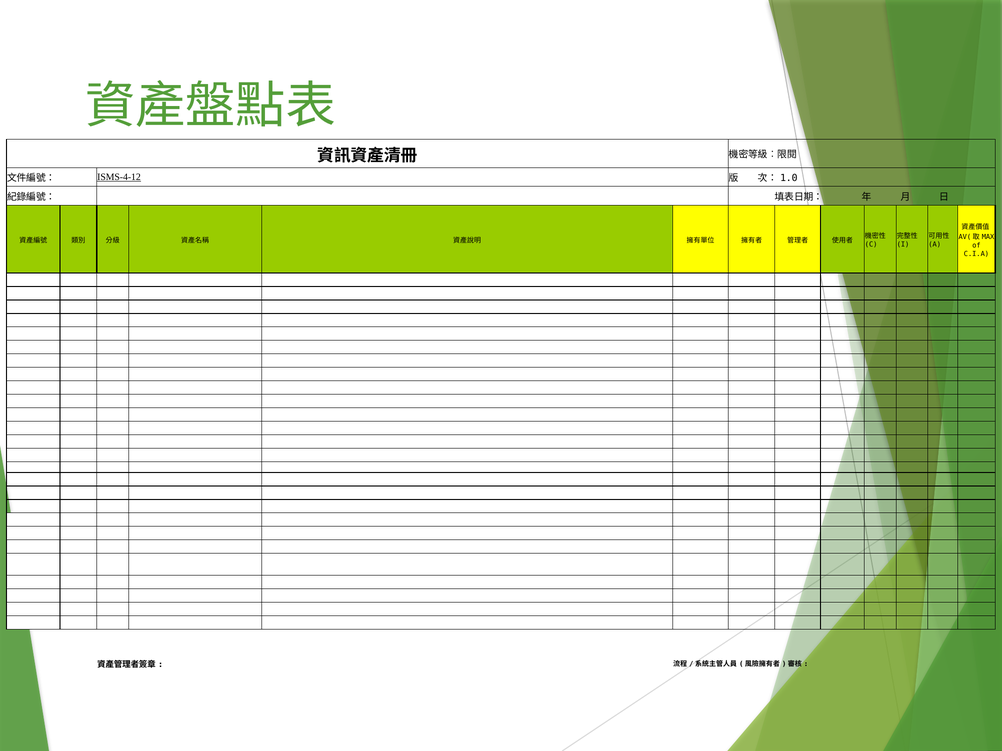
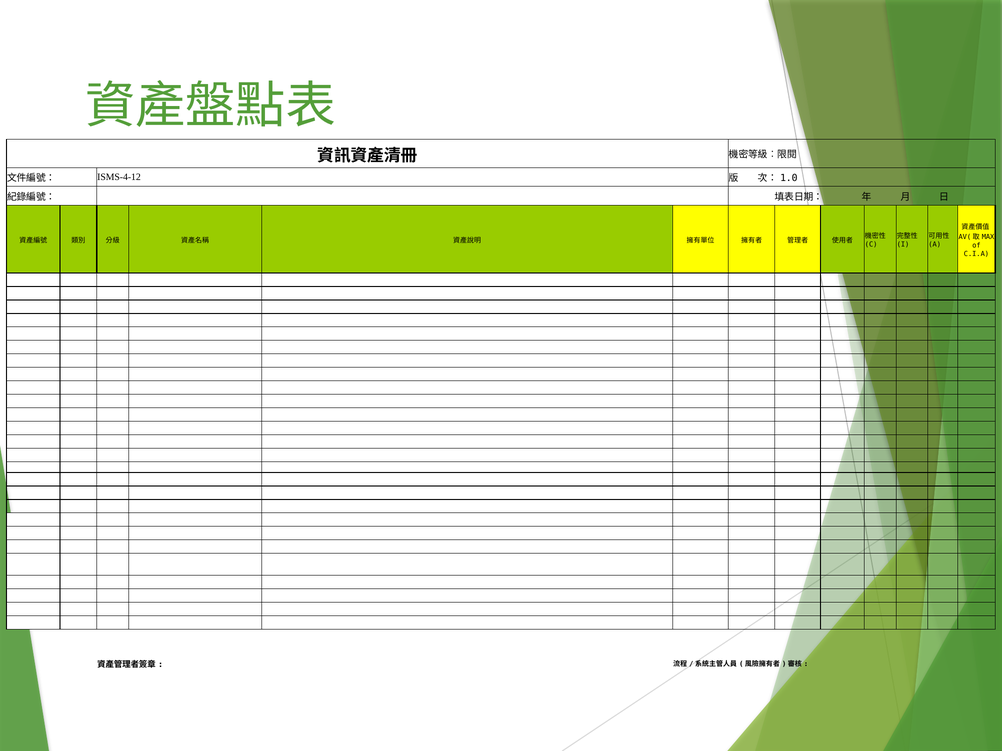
ISMS-4-12 underline: present -> none
